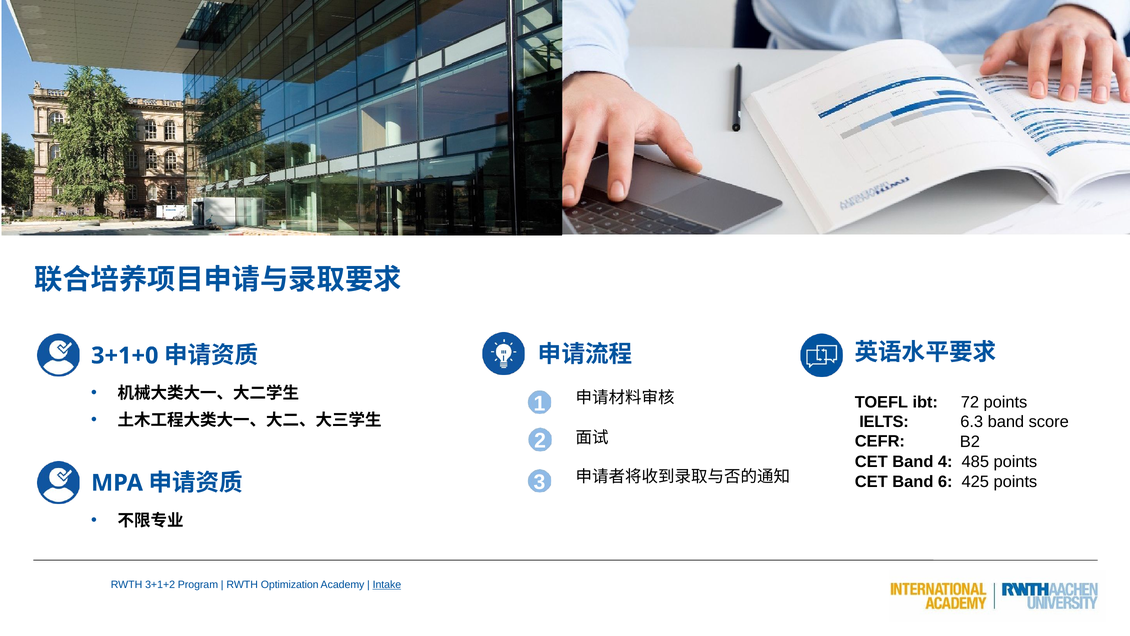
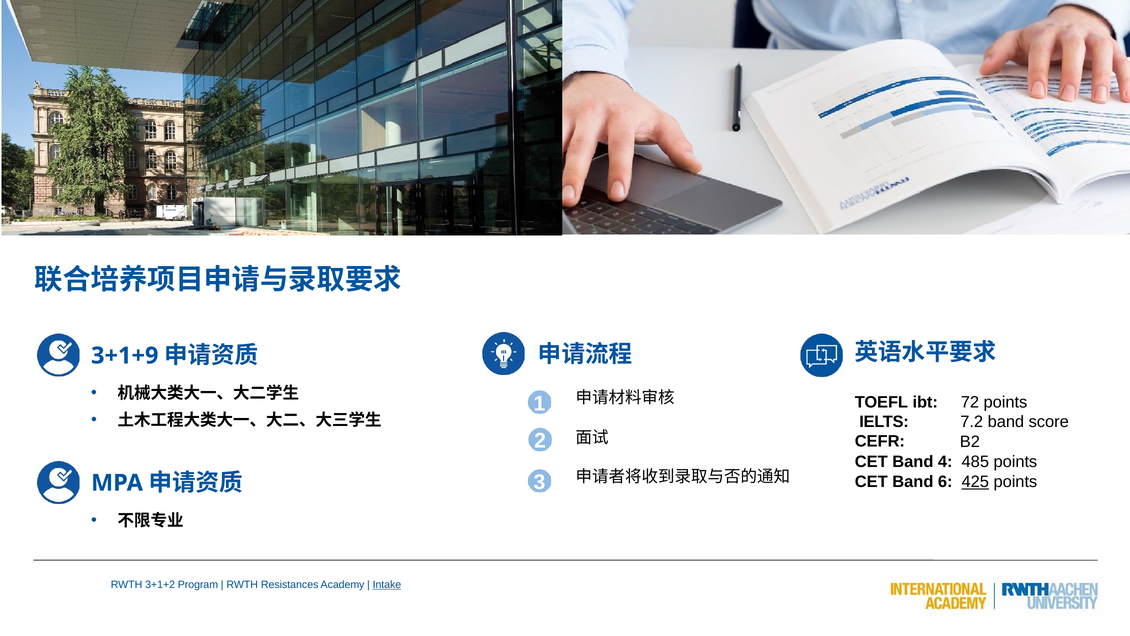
3+1+0: 3+1+0 -> 3+1+9
6.3: 6.3 -> 7.2
425 underline: none -> present
Optimization: Optimization -> Resistances
